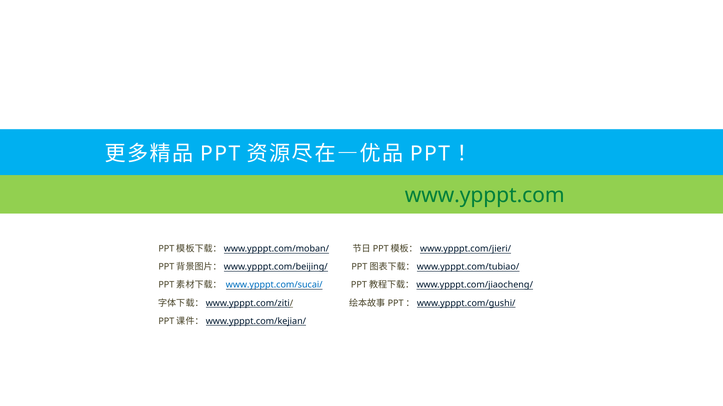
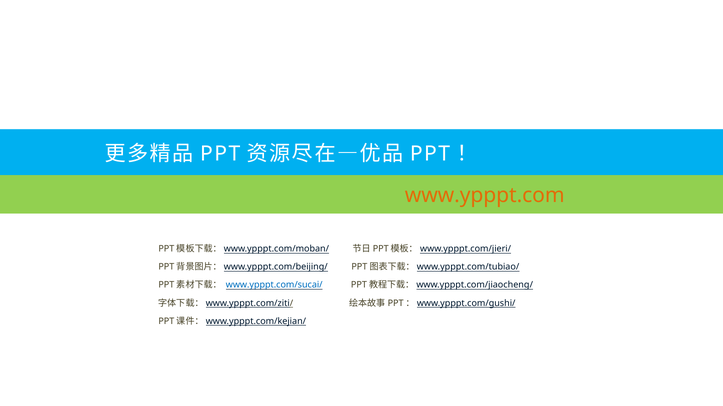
www.ypppt.com colour: green -> orange
